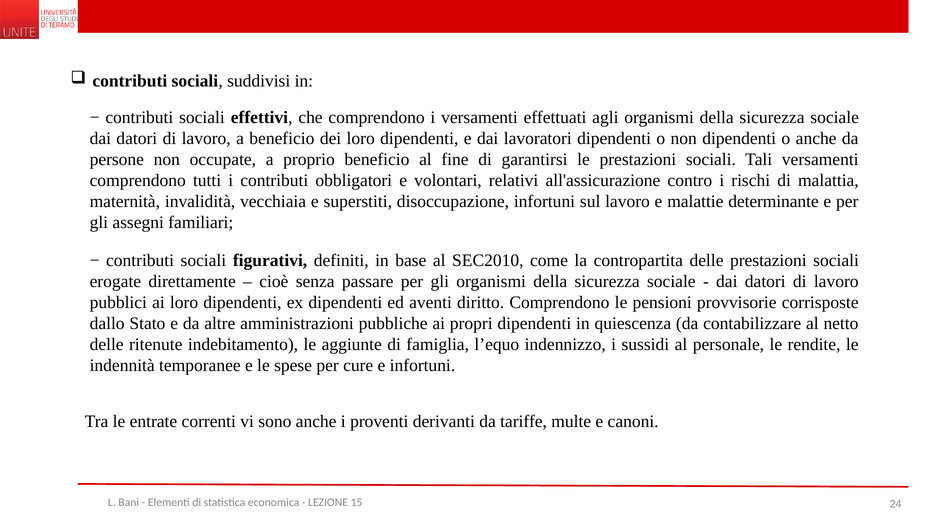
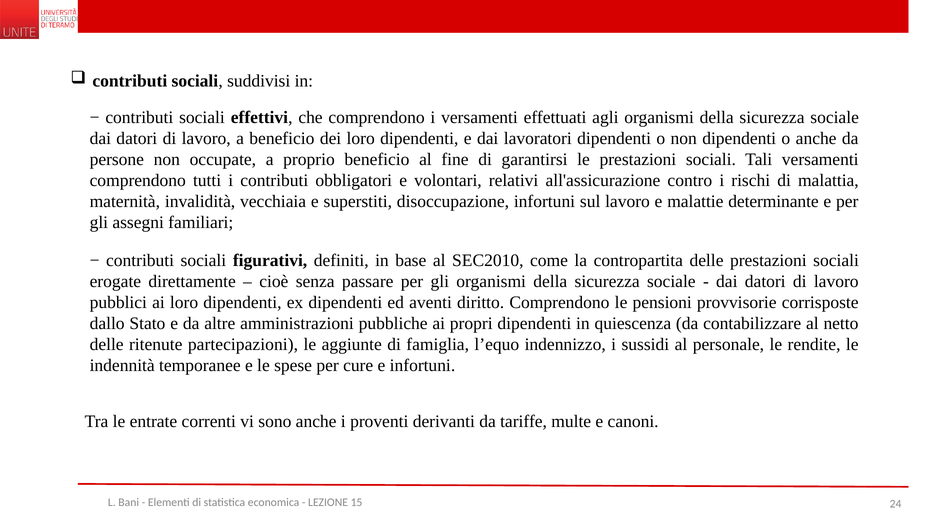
indebitamento: indebitamento -> partecipazioni
